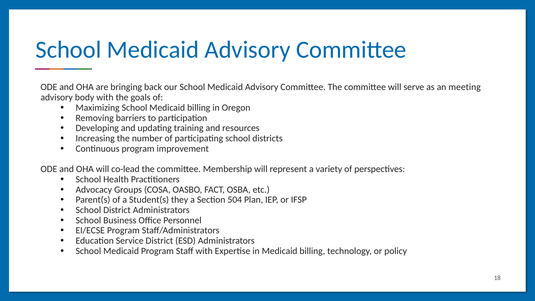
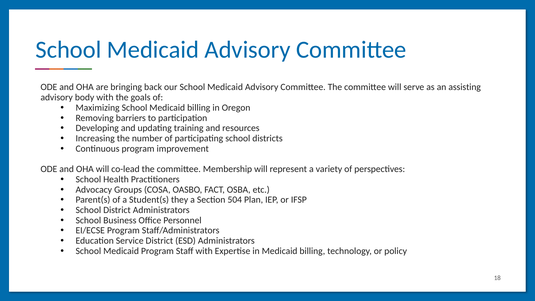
meeting: meeting -> assisting
